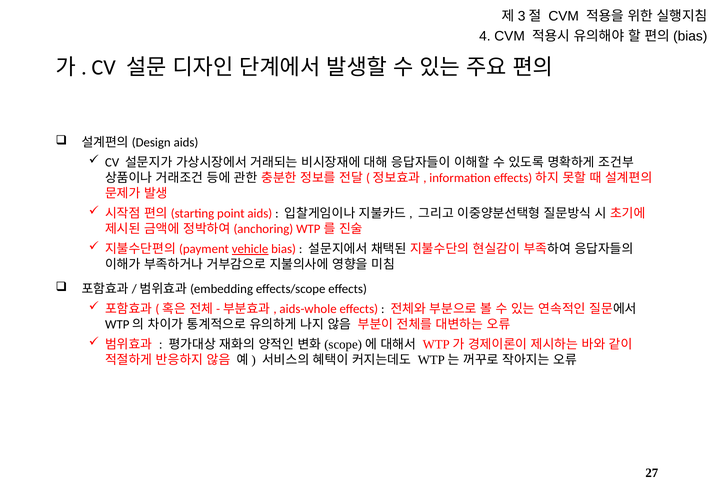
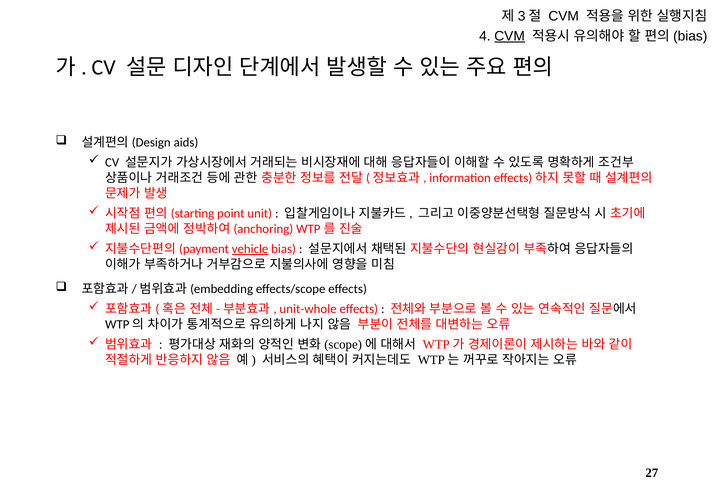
CVM at (510, 36) underline: none -> present
point aids: aids -> unit
aids-whole: aids-whole -> unit-whole
